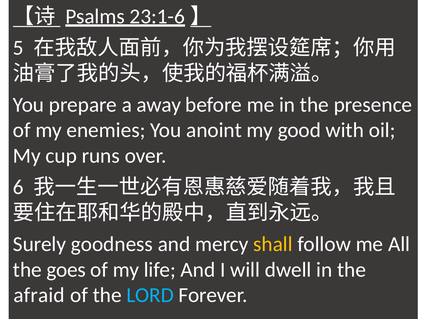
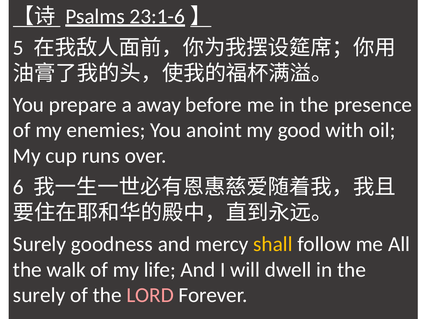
goes: goes -> walk
afraid at (39, 296): afraid -> surely
LORD colour: light blue -> pink
